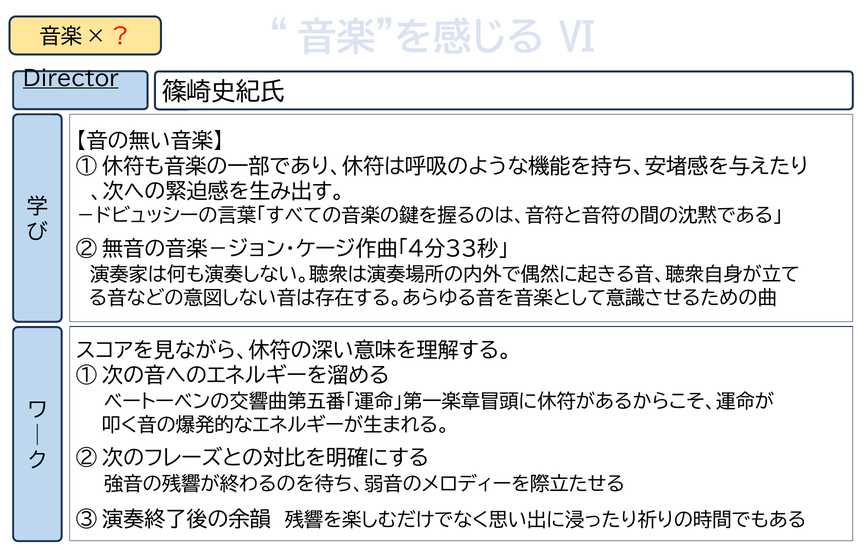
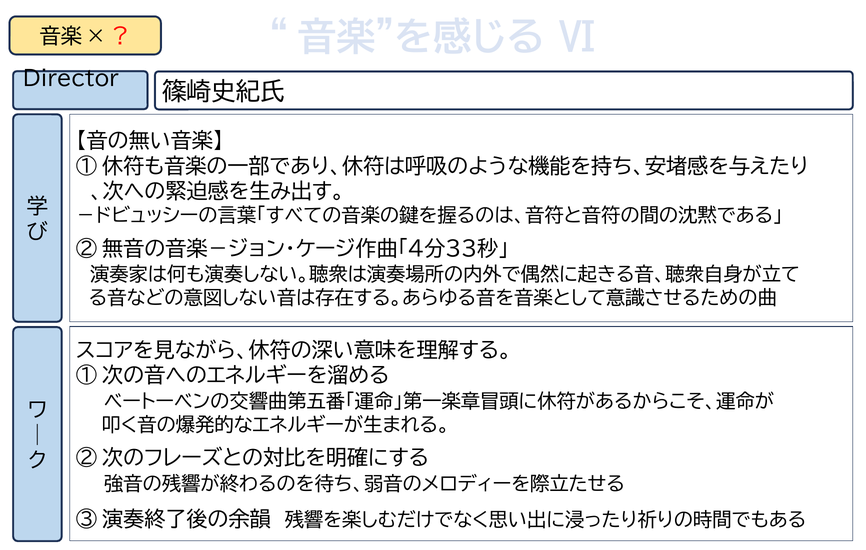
Director underline: present -> none
